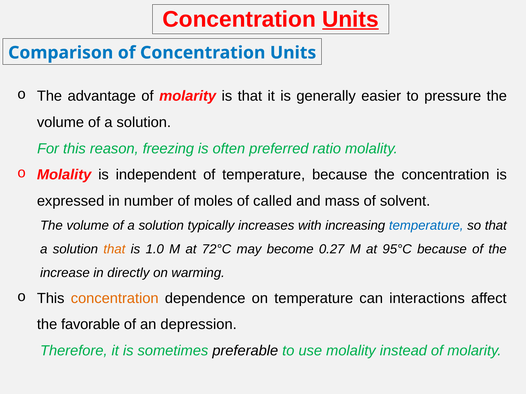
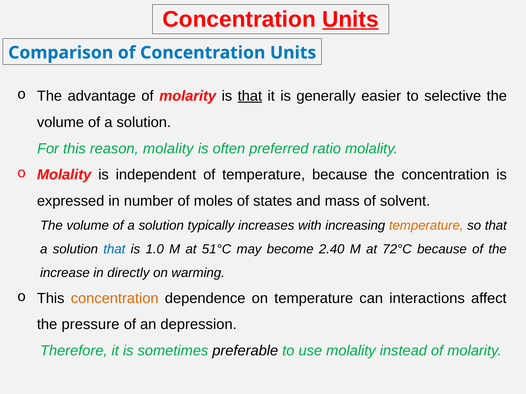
that at (250, 96) underline: none -> present
pressure: pressure -> selective
reason freezing: freezing -> molality
called: called -> states
temperature at (426, 226) colour: blue -> orange
that at (114, 249) colour: orange -> blue
72°C: 72°C -> 51°C
0.27: 0.27 -> 2.40
95°C: 95°C -> 72°C
favorable: favorable -> pressure
